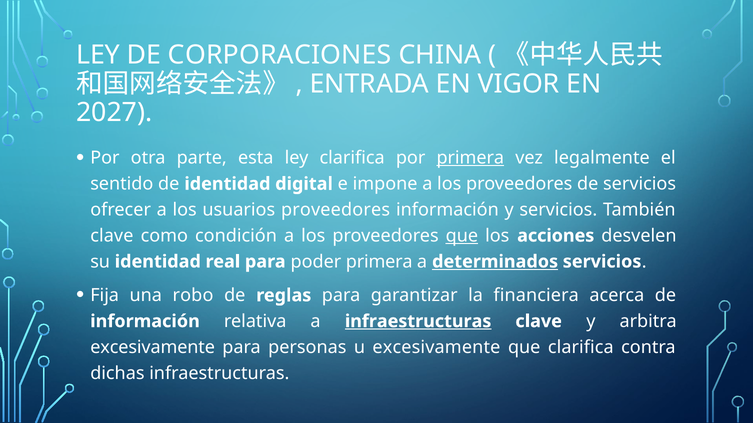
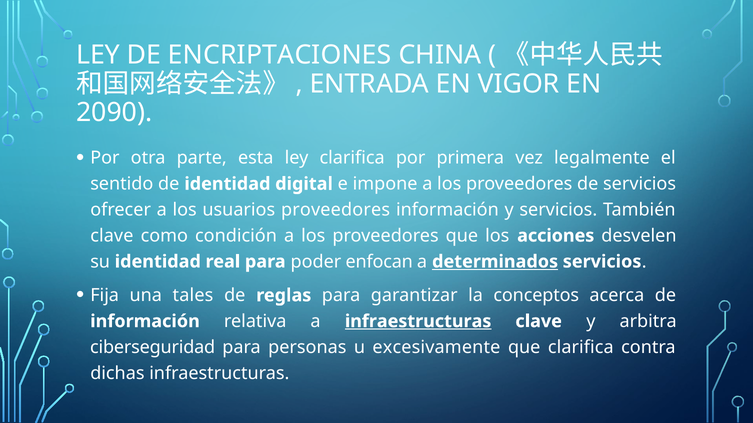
CORPORACIONES: CORPORACIONES -> ENCRIPTACIONES
2027: 2027 -> 2090
primera at (470, 158) underline: present -> none
que at (462, 236) underline: present -> none
poder primera: primera -> enfocan
robo: robo -> tales
financiera: financiera -> conceptos
excesivamente at (153, 348): excesivamente -> ciberseguridad
